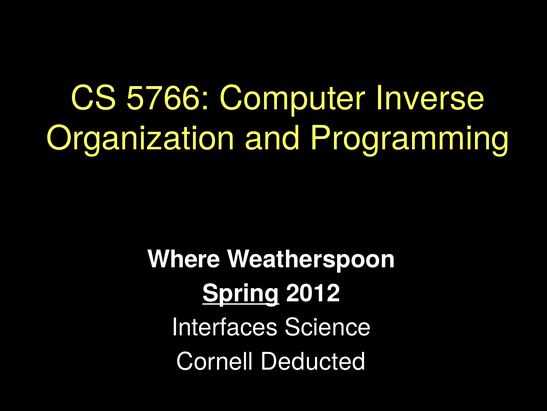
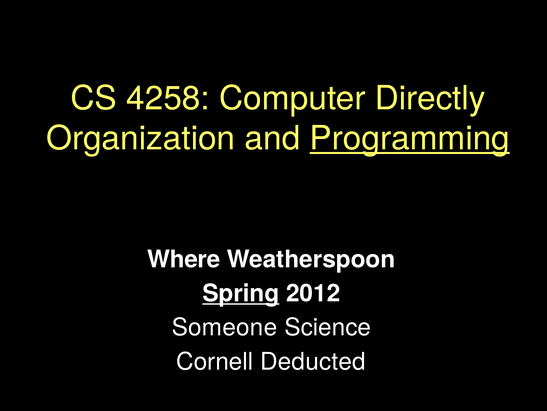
5766: 5766 -> 4258
Inverse: Inverse -> Directly
Programming underline: none -> present
Interfaces: Interfaces -> Someone
